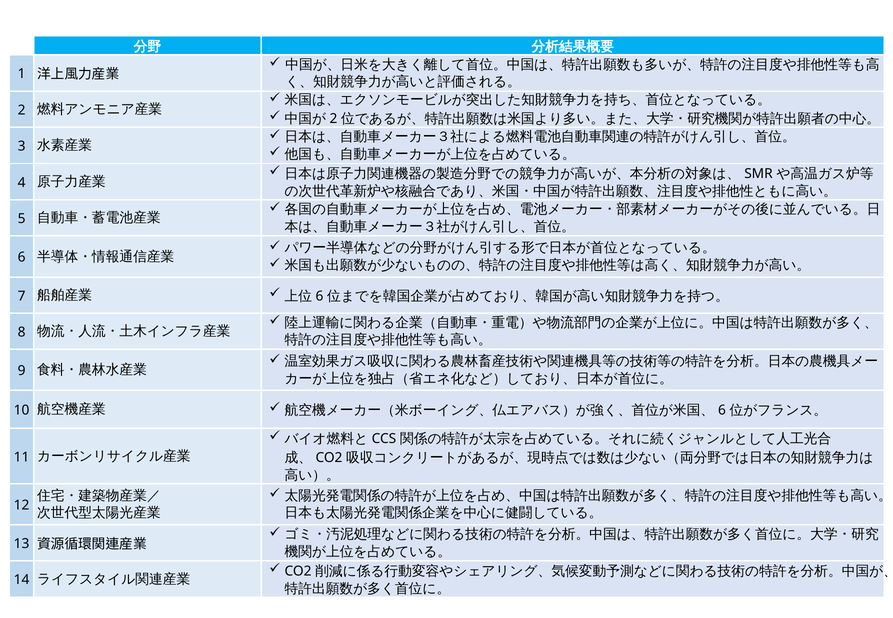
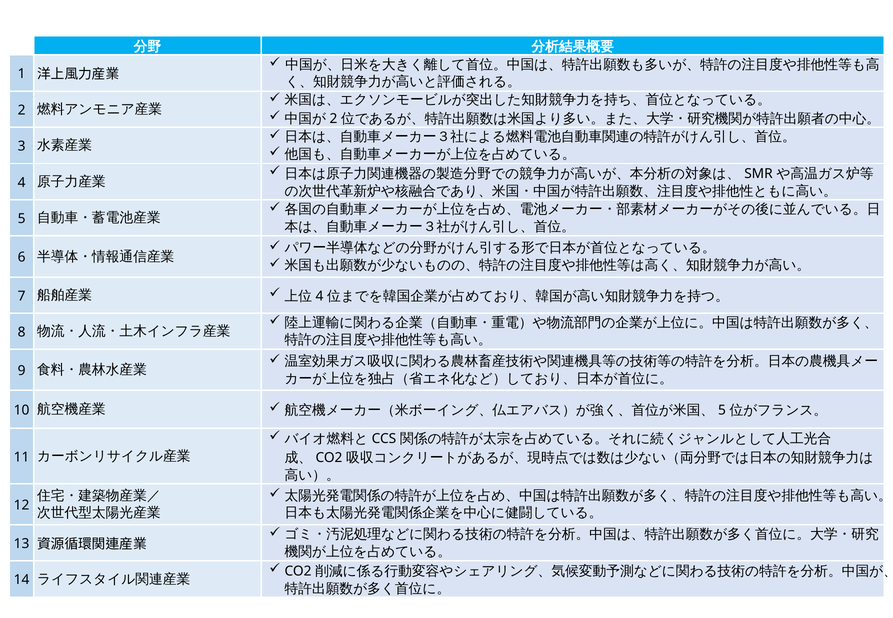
6 at (319, 296): 6 -> 4
6 at (722, 410): 6 -> 5
